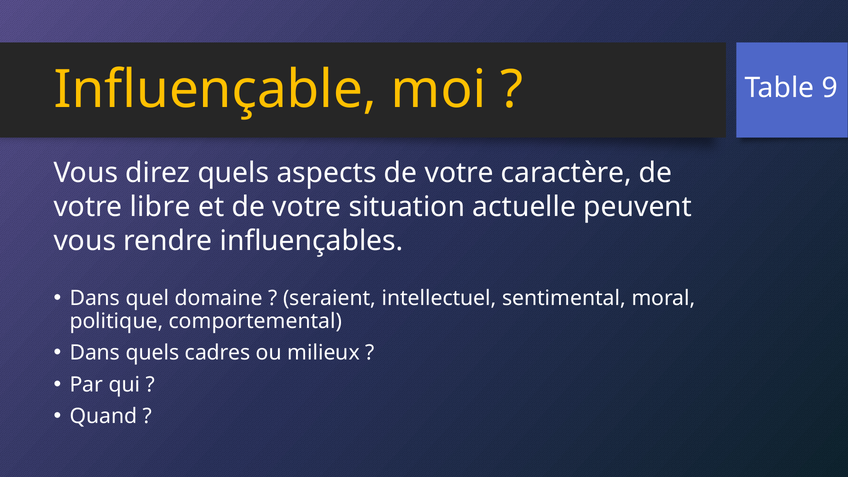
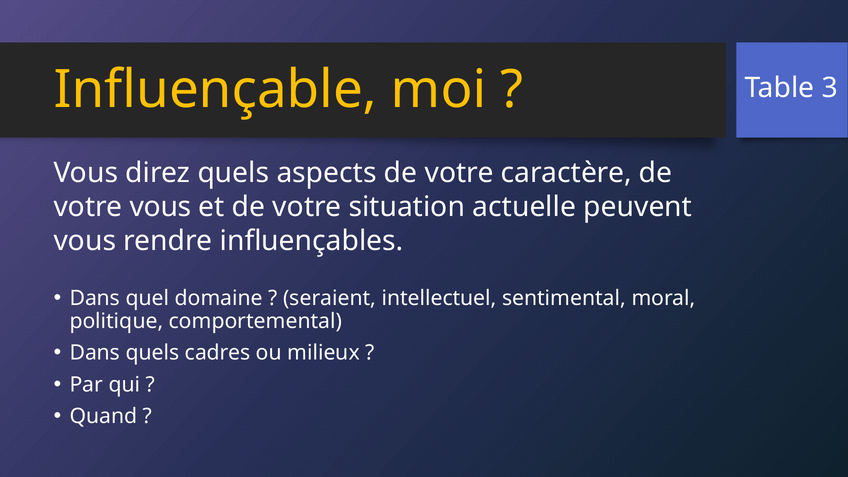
9: 9 -> 3
votre libre: libre -> vous
